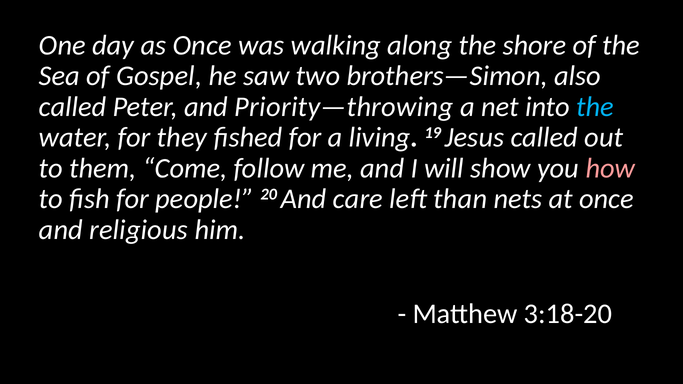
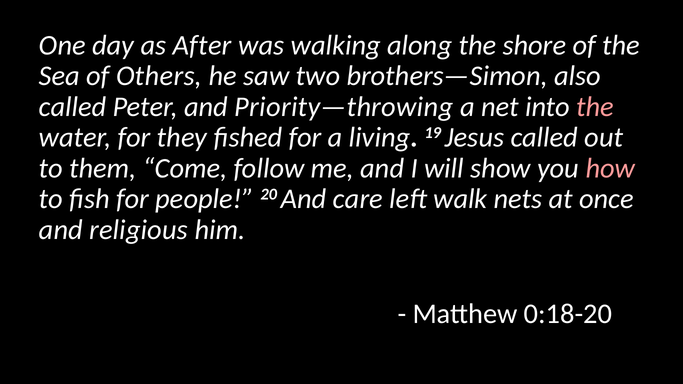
as Once: Once -> After
Gospel: Gospel -> Others
the at (595, 107) colour: light blue -> pink
than: than -> walk
3:18-20: 3:18-20 -> 0:18-20
